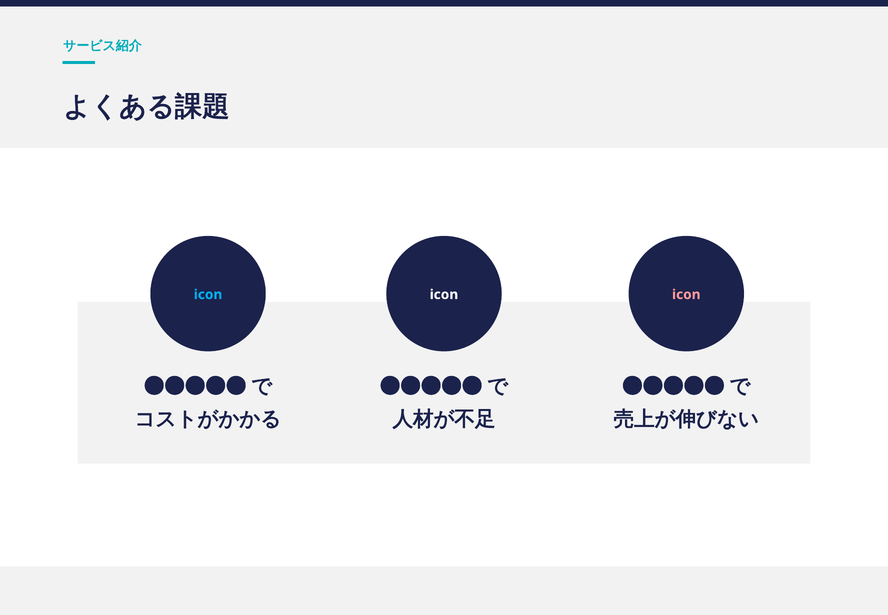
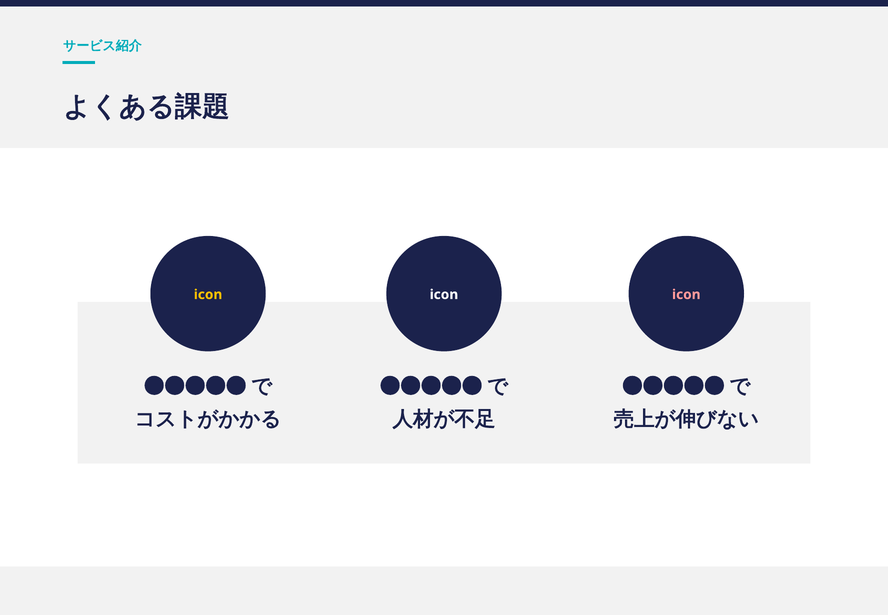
icon at (208, 294) colour: light blue -> yellow
